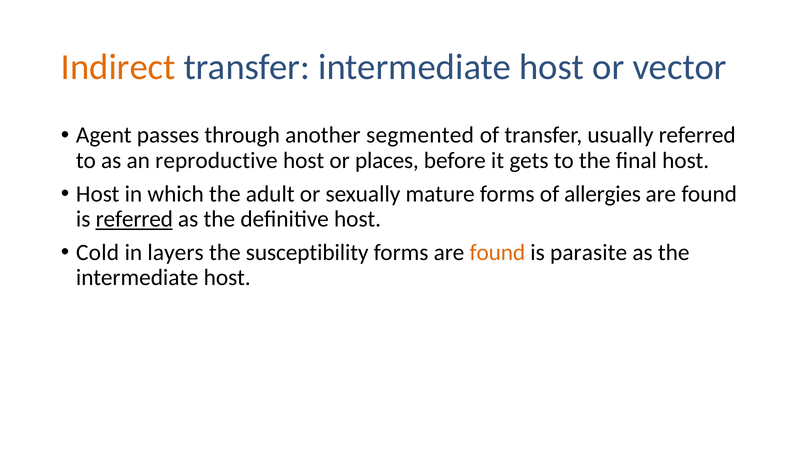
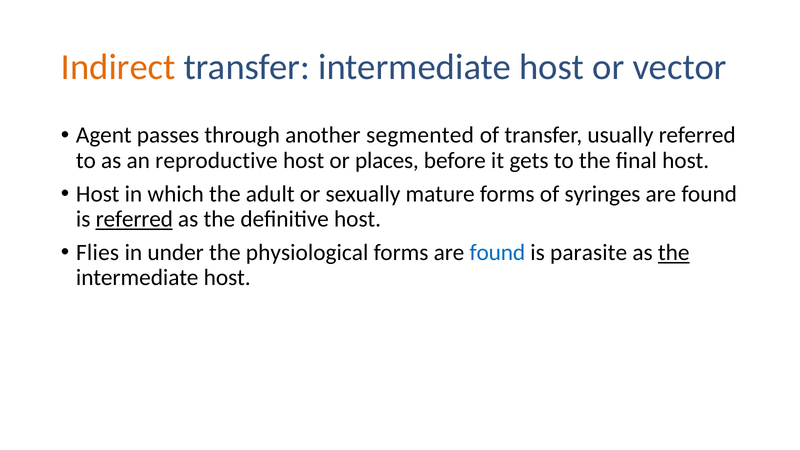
allergies: allergies -> syringes
Cold: Cold -> Flies
layers: layers -> under
susceptibility: susceptibility -> physiological
found at (497, 253) colour: orange -> blue
the at (674, 253) underline: none -> present
